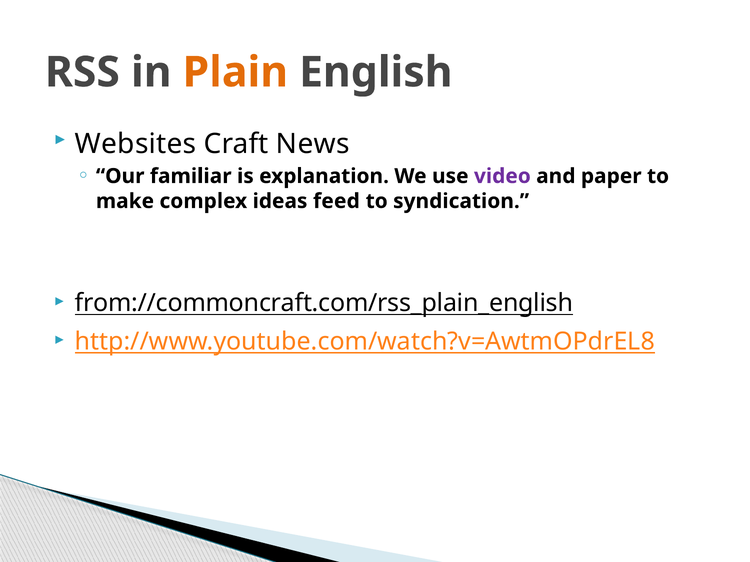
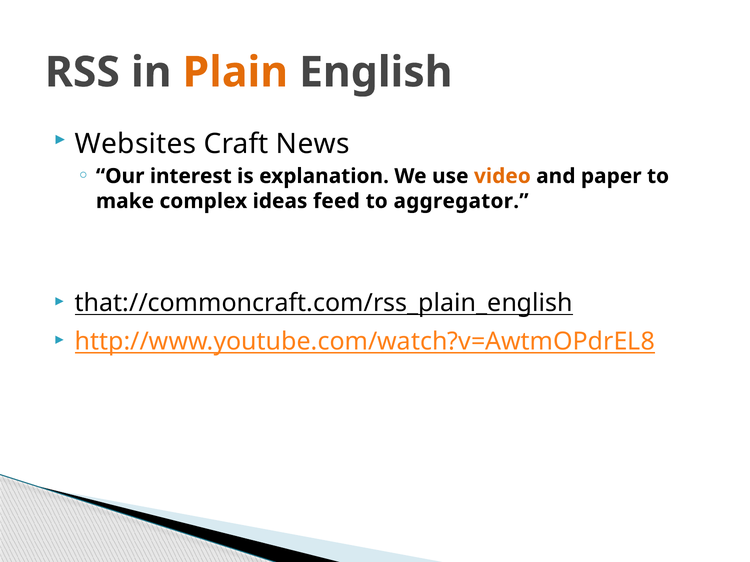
familiar: familiar -> interest
video colour: purple -> orange
syndication: syndication -> aggregator
from://commoncraft.com/rss_plain_english: from://commoncraft.com/rss_plain_english -> that://commoncraft.com/rss_plain_english
